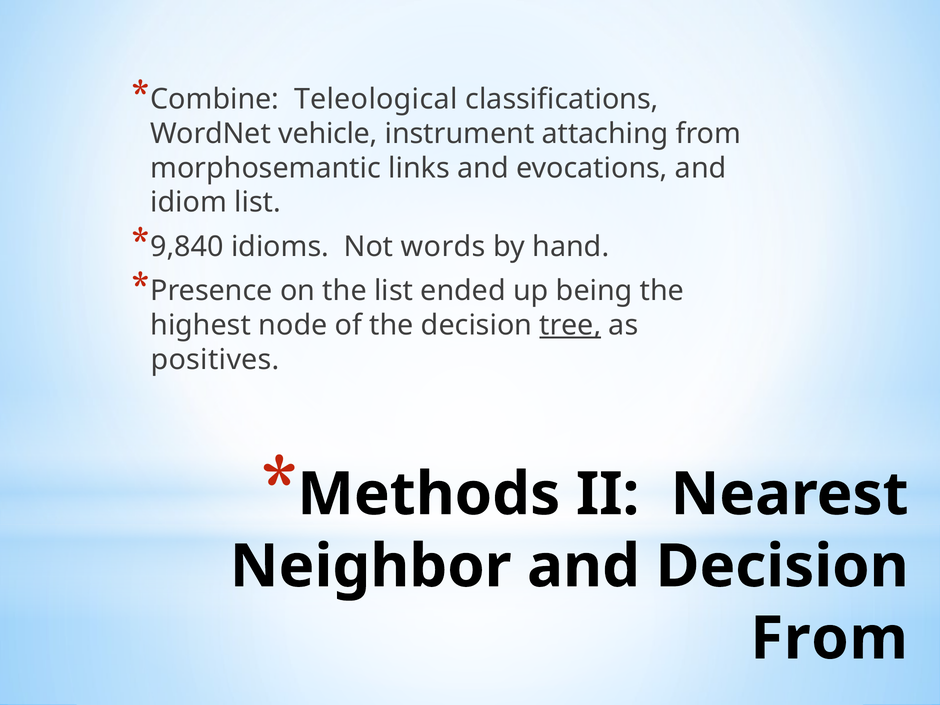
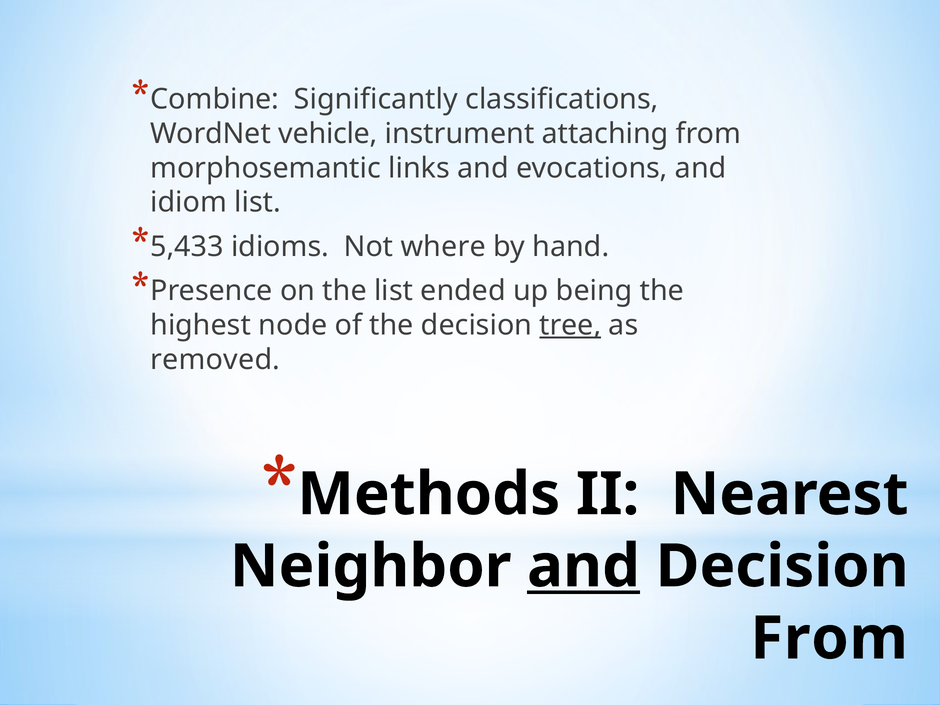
Teleological: Teleological -> Significantly
9,840: 9,840 -> 5,433
words: words -> where
positives: positives -> removed
and at (584, 566) underline: none -> present
